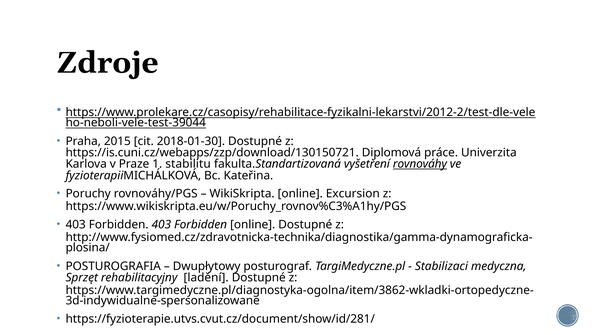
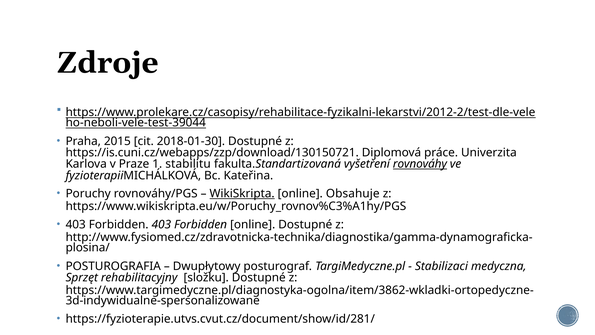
WikiSkripta underline: none -> present
Excursion: Excursion -> Obsahuje
ladění: ladění -> složku
